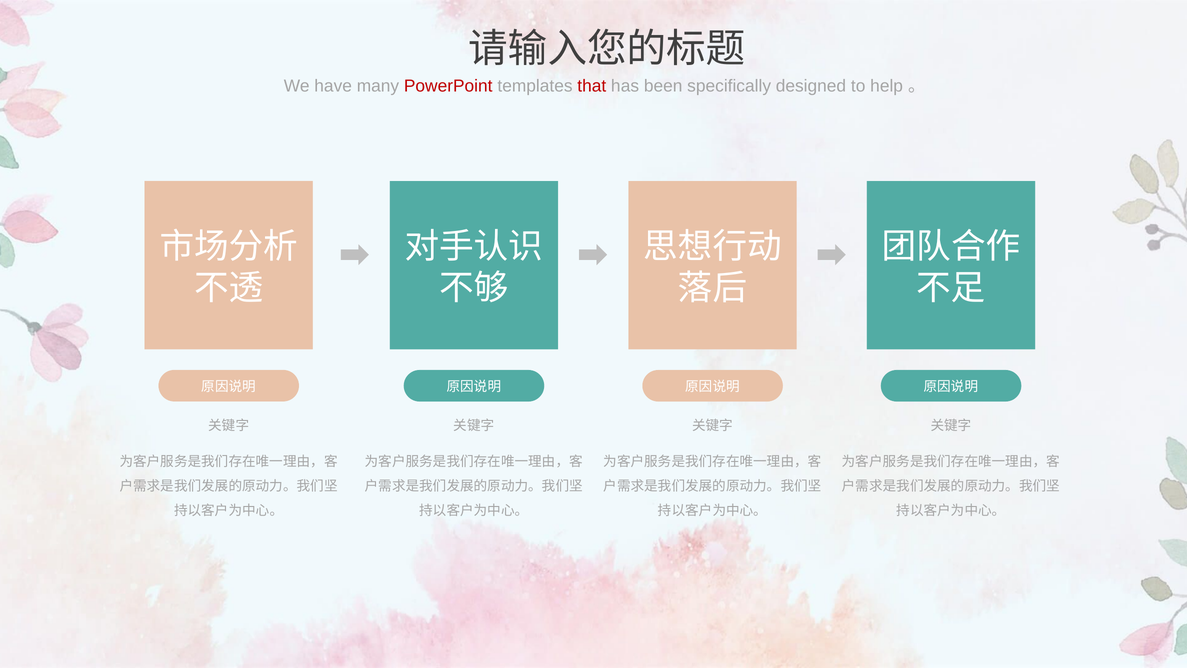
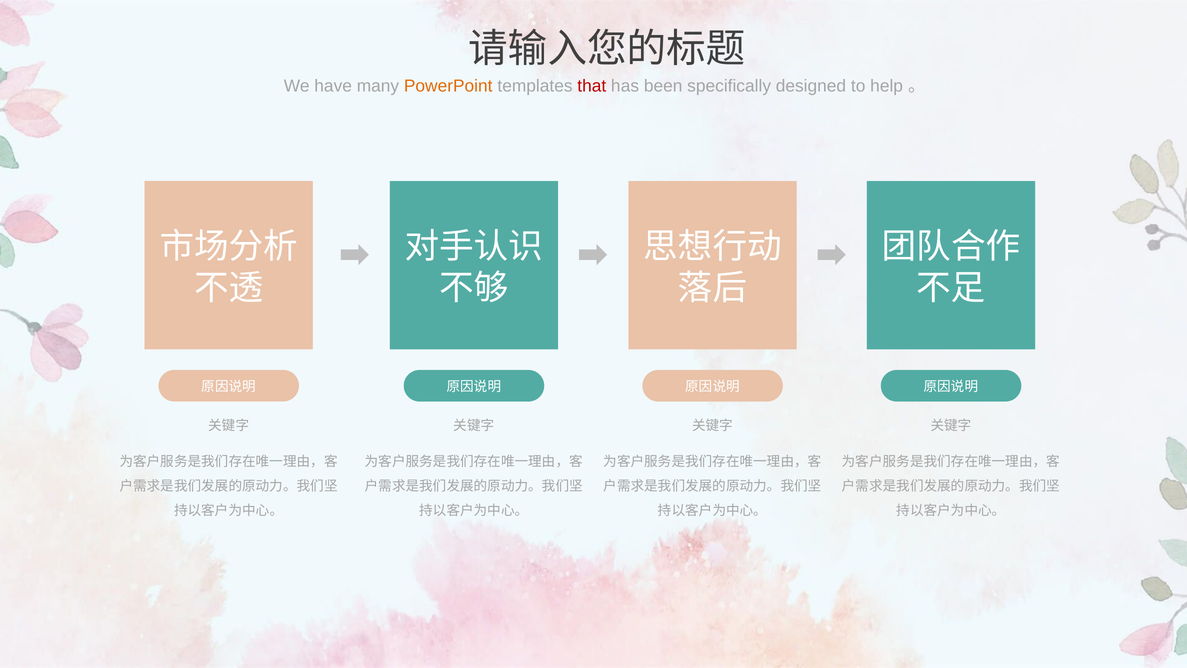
PowerPoint colour: red -> orange
